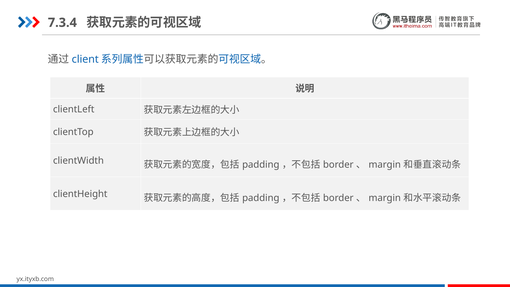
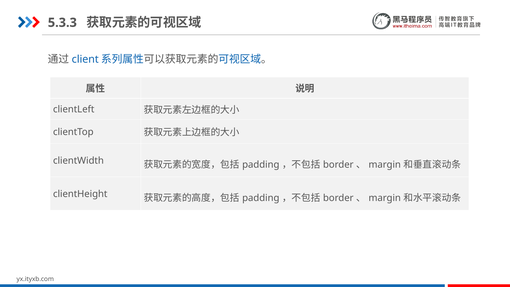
7.3.4: 7.3.4 -> 5.3.3
